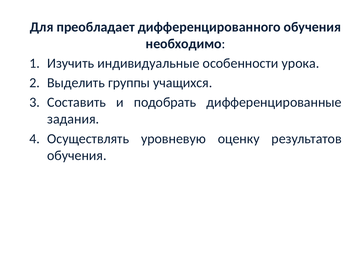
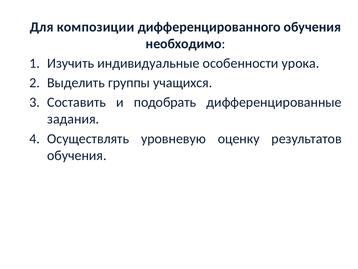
преобладает: преобладает -> композиции
